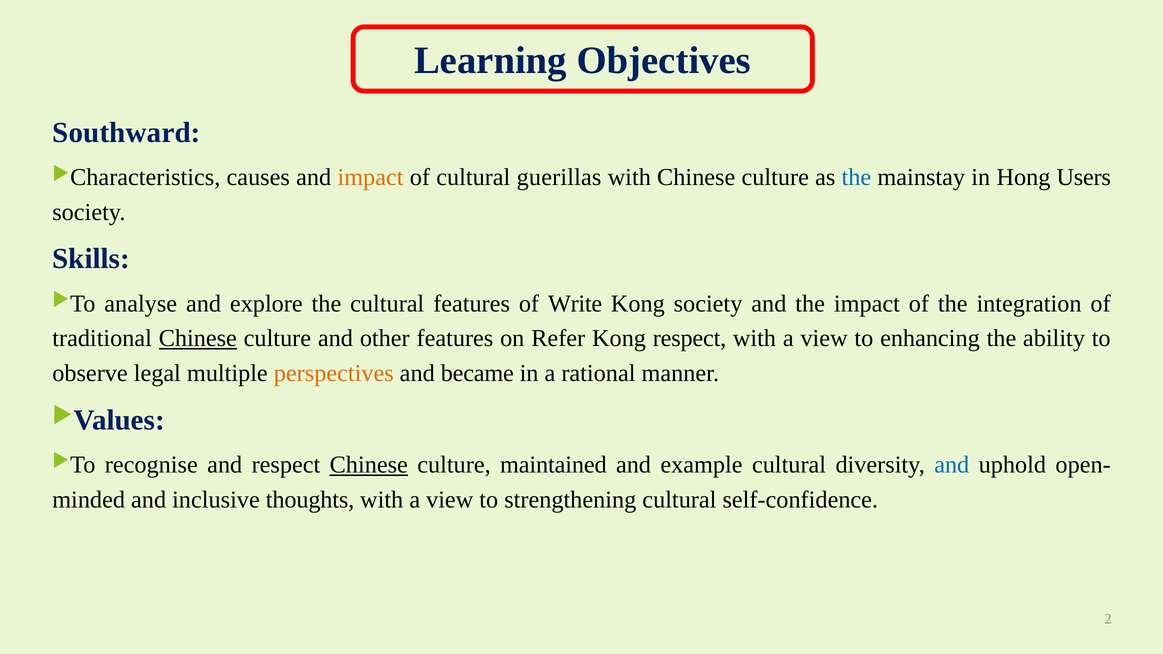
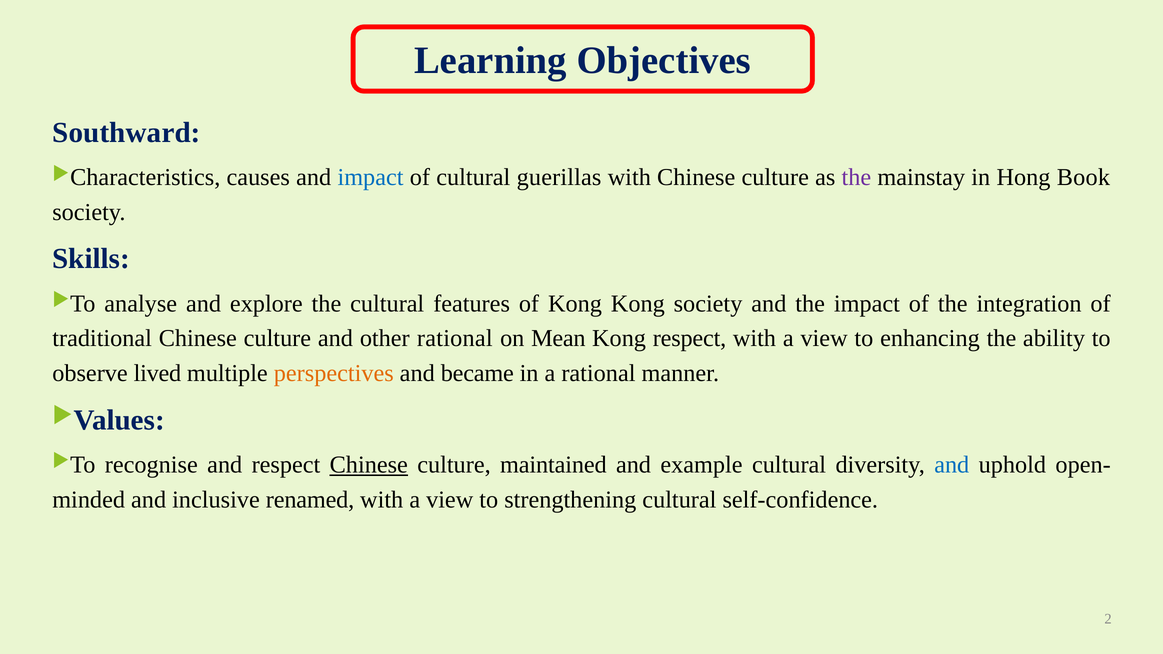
impact at (371, 177) colour: orange -> blue
the at (856, 177) colour: blue -> purple
Users: Users -> Book
of Write: Write -> Kong
Chinese at (198, 339) underline: present -> none
other features: features -> rational
Refer: Refer -> Mean
legal: legal -> lived
thoughts: thoughts -> renamed
